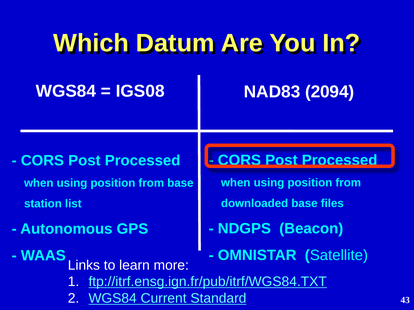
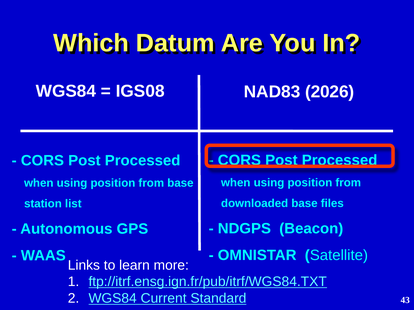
2094: 2094 -> 2026
